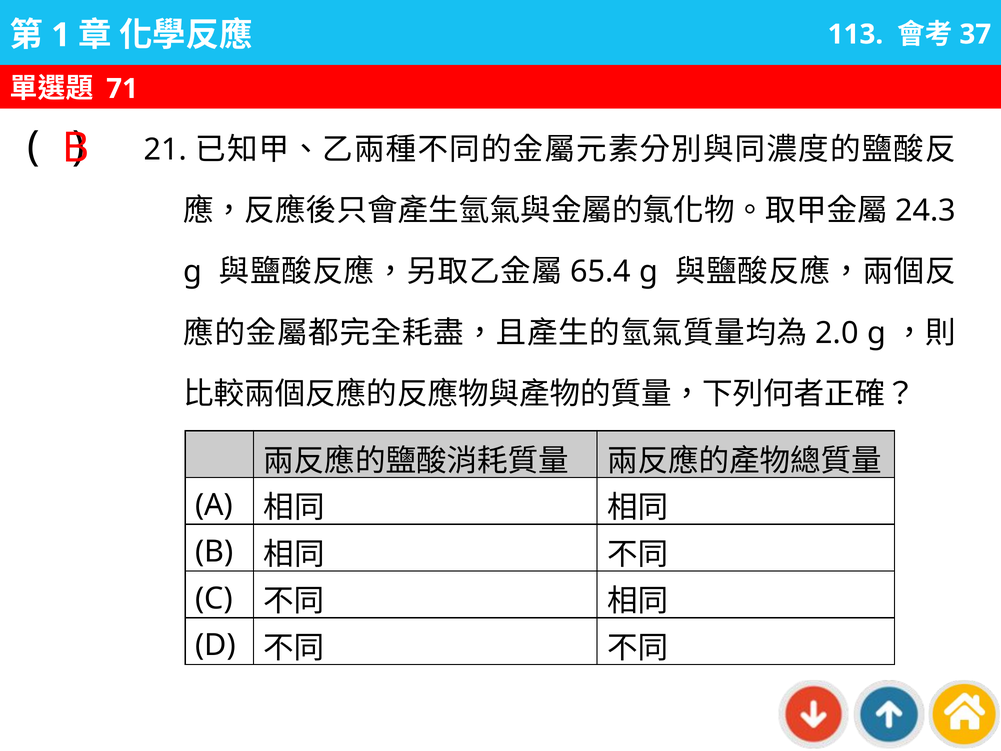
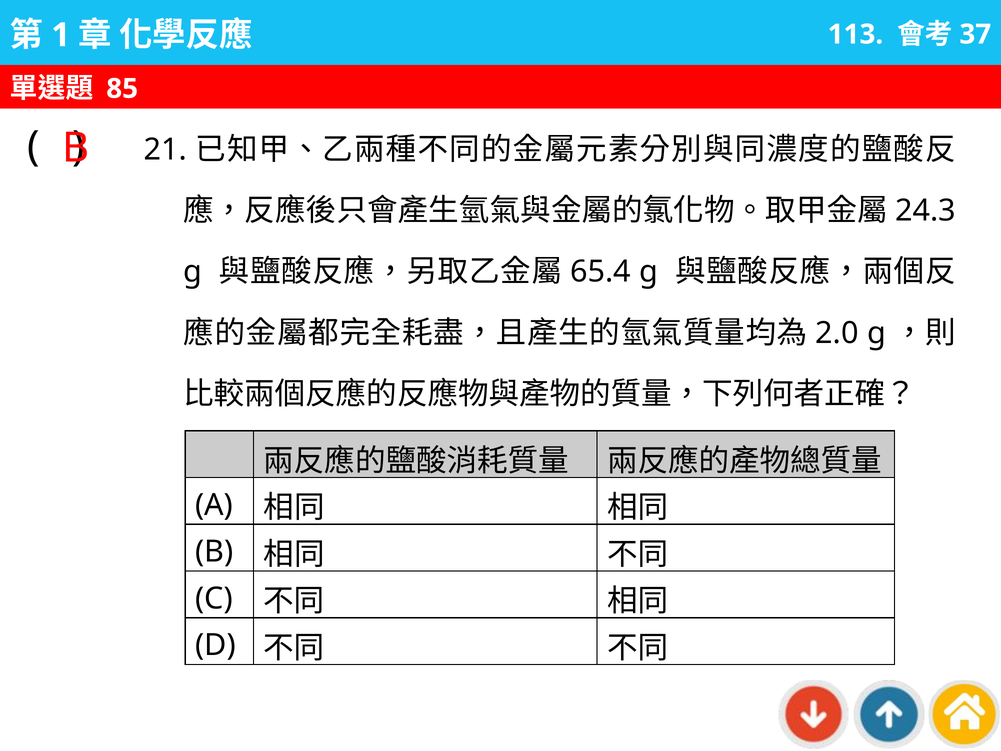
71: 71 -> 85
